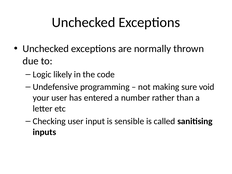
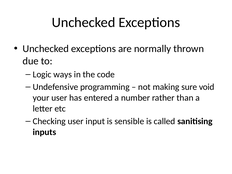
likely: likely -> ways
